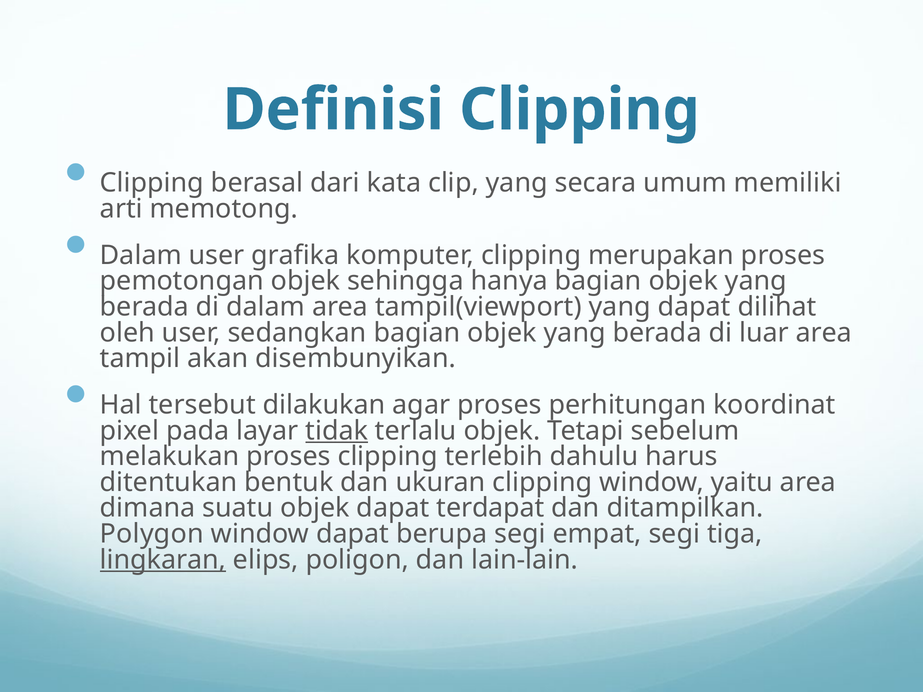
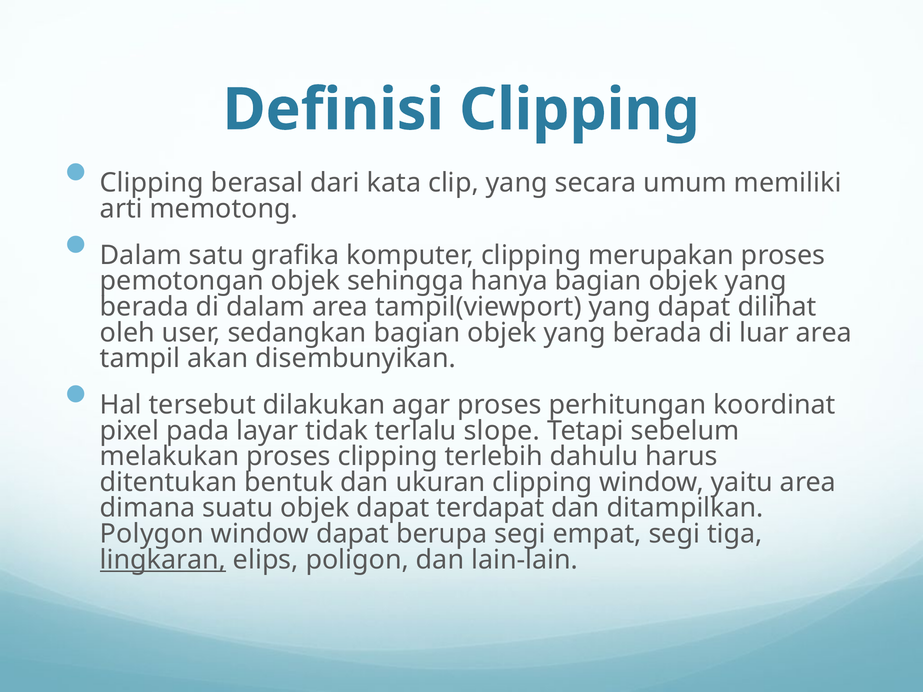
Dalam user: user -> satu
tidak underline: present -> none
terlalu objek: objek -> slope
